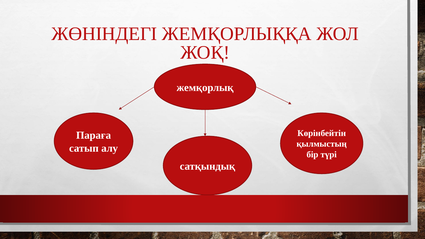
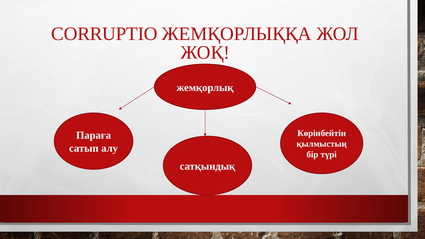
ЖӨНІНДЕГІ: ЖӨНІНДЕГІ -> CORRUPTIO
